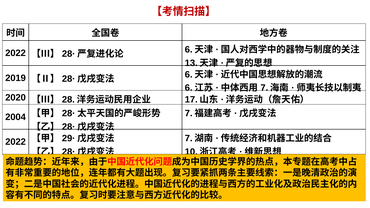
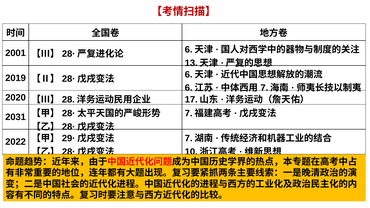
2022 at (16, 53): 2022 -> 2001
2004: 2004 -> 2031
